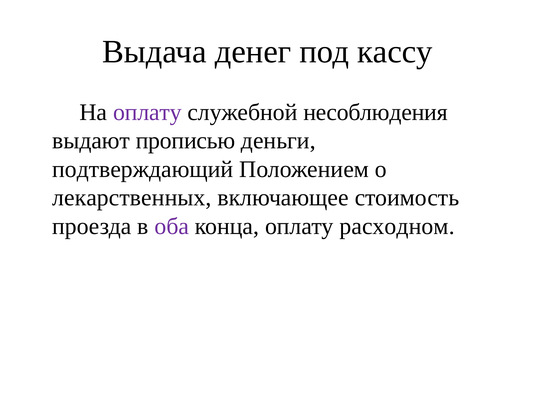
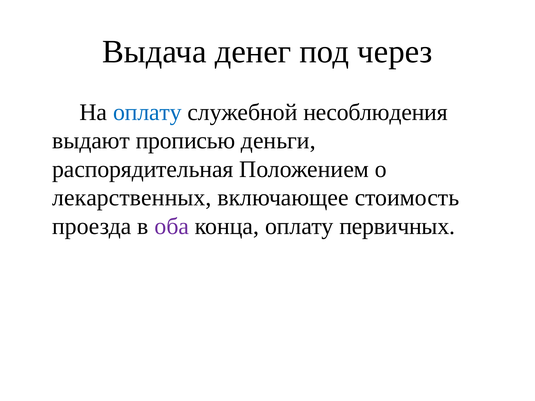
кассу: кассу -> через
оплату at (147, 112) colour: purple -> blue
подтверждающий: подтверждающий -> распорядительная
расходном: расходном -> первичных
